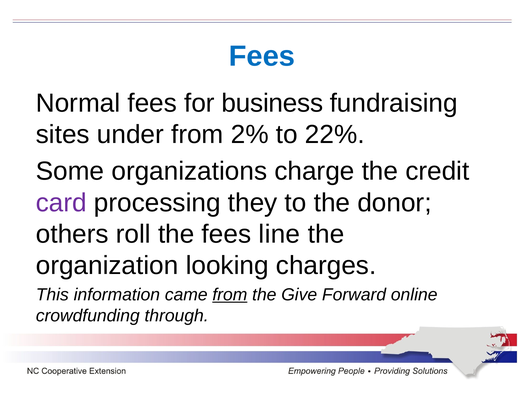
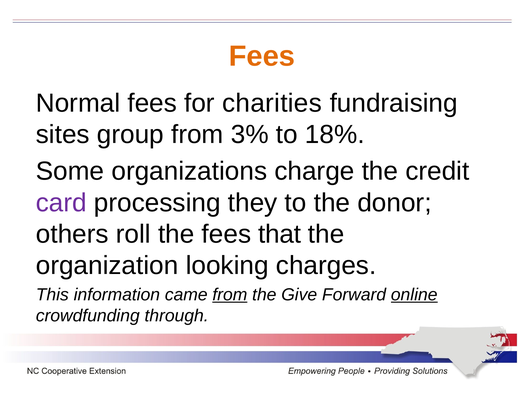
Fees at (262, 56) colour: blue -> orange
business: business -> charities
under: under -> group
2%: 2% -> 3%
22%: 22% -> 18%
line: line -> that
online underline: none -> present
